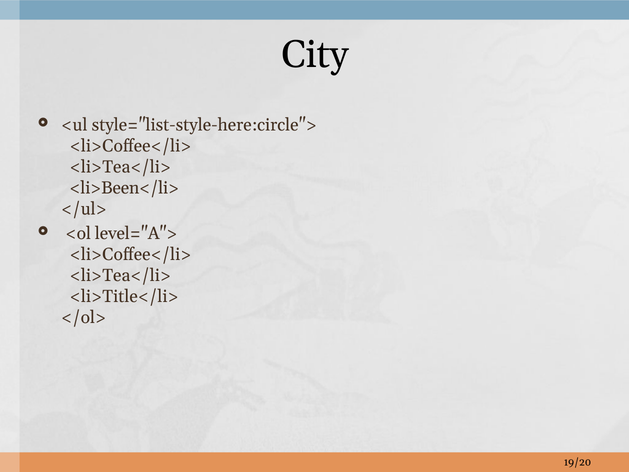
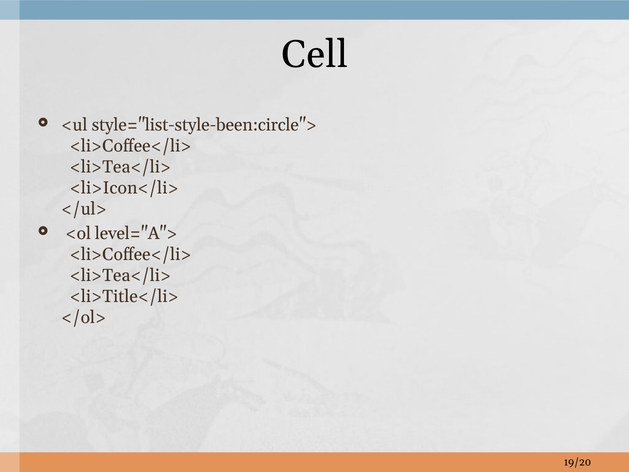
City: City -> Cell
style="list-style-here:circle">: style="list-style-here:circle"> -> style="list-style-been:circle">
<li>Been</li>: <li>Been</li> -> <li>Icon</li>
